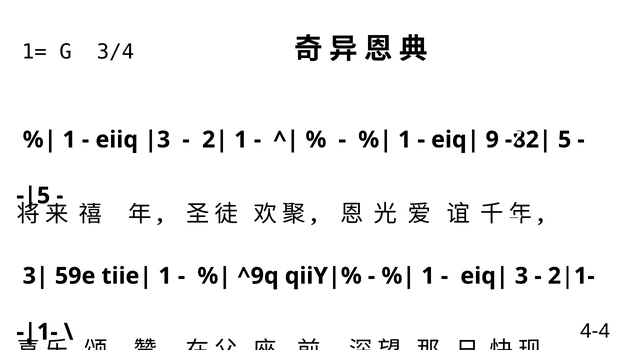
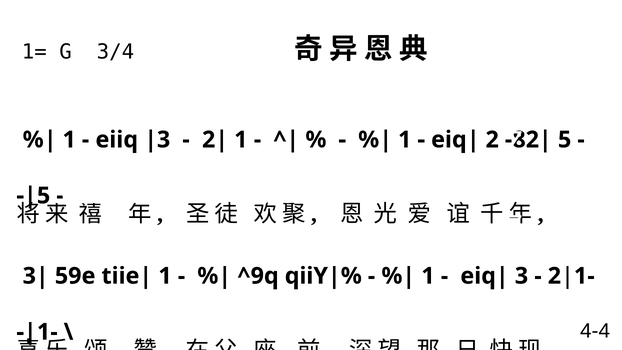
9: 9 -> 2
